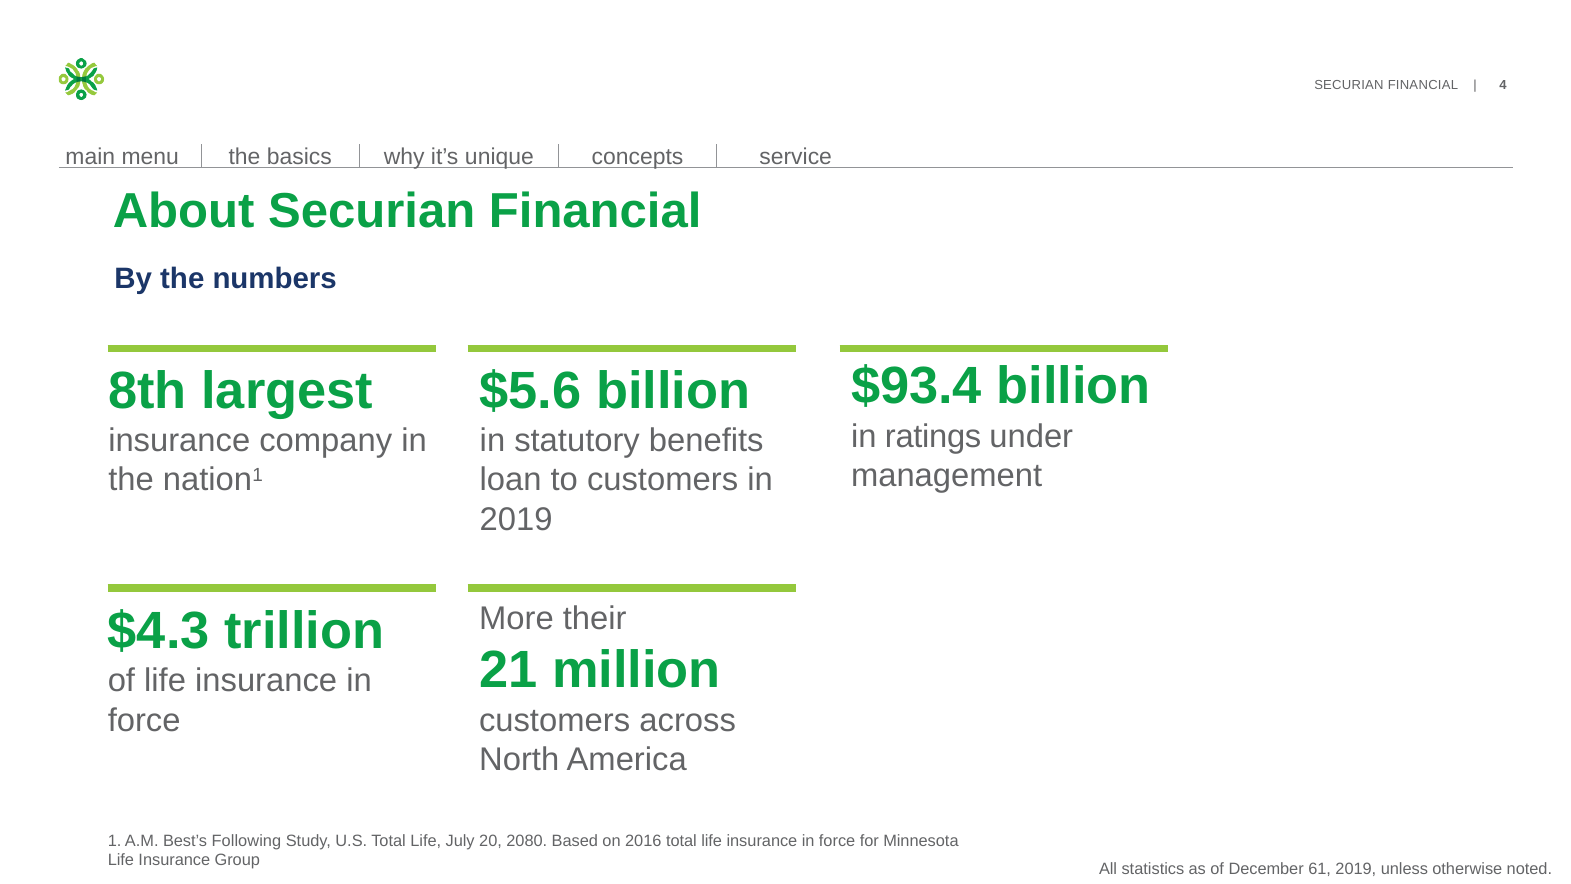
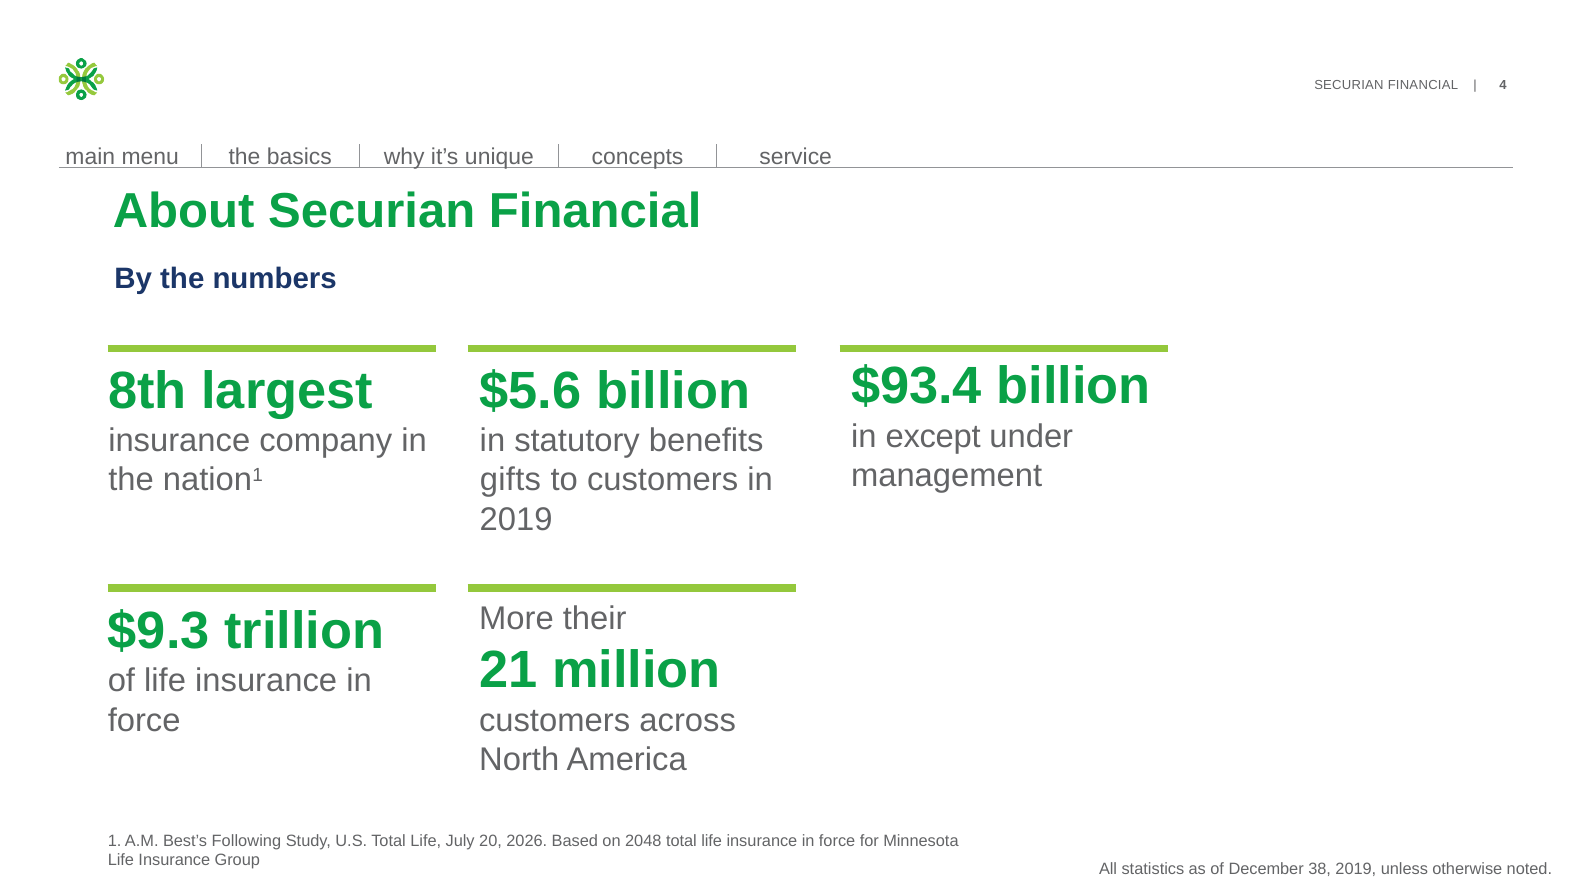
ratings: ratings -> except
loan: loan -> gifts
$4.3: $4.3 -> $9.3
2080: 2080 -> 2026
2016: 2016 -> 2048
61: 61 -> 38
